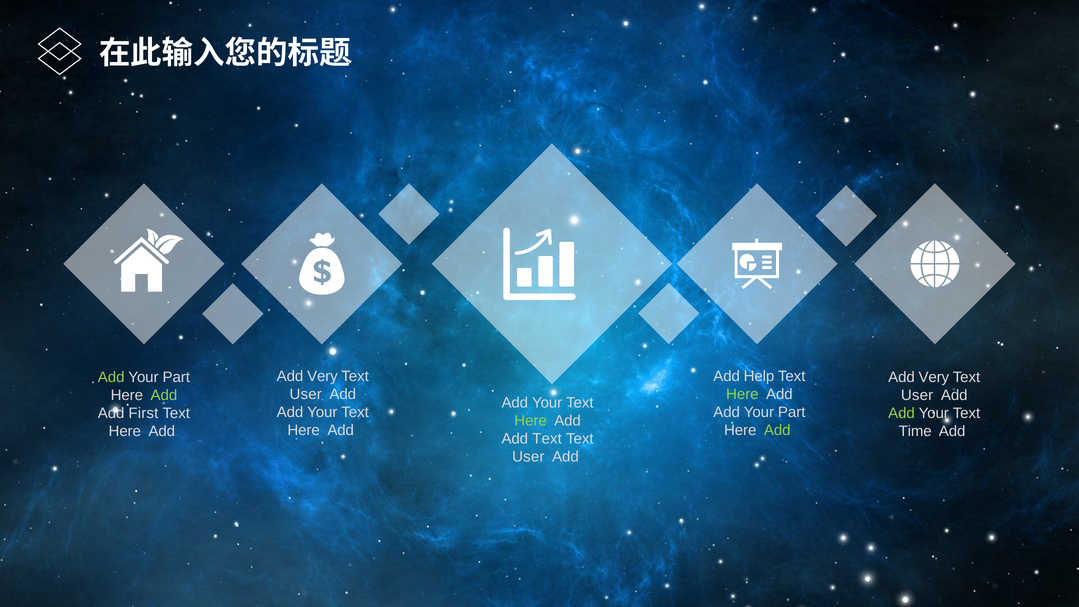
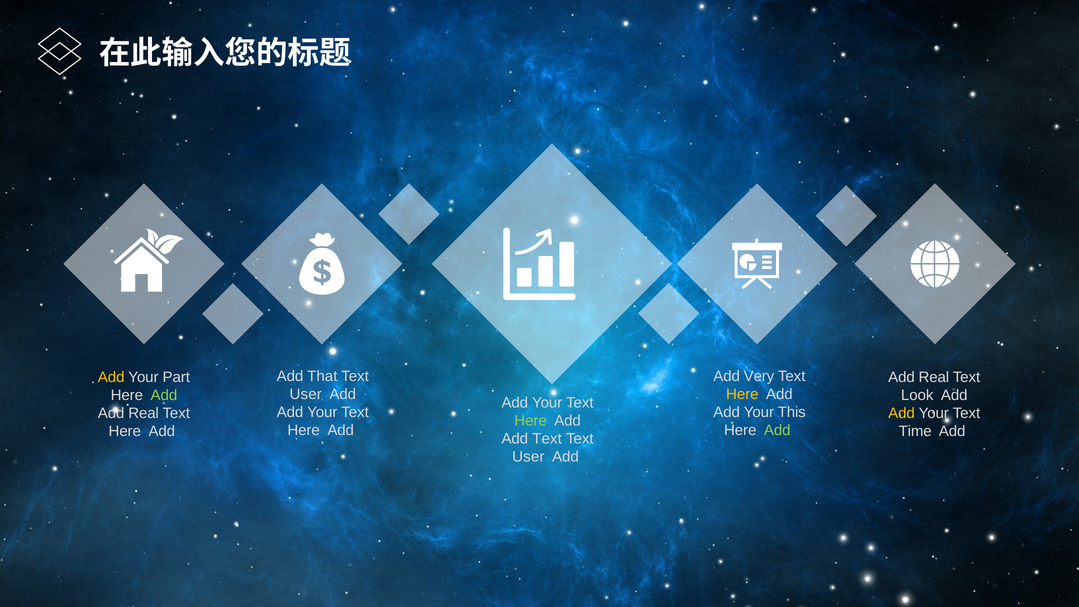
Very at (322, 376): Very -> That
Help: Help -> Very
Add at (111, 377) colour: light green -> yellow
Very at (934, 377): Very -> Real
Here at (742, 394) colour: light green -> yellow
User at (917, 395): User -> Look
Part at (792, 412): Part -> This
First at (143, 413): First -> Real
Add at (901, 413) colour: light green -> yellow
